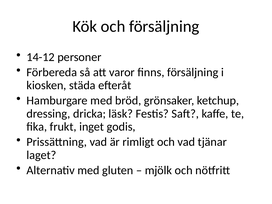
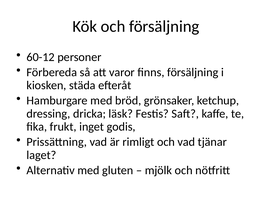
14-12: 14-12 -> 60-12
